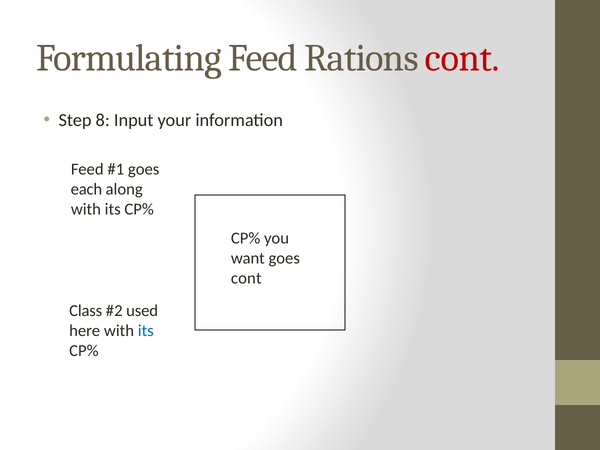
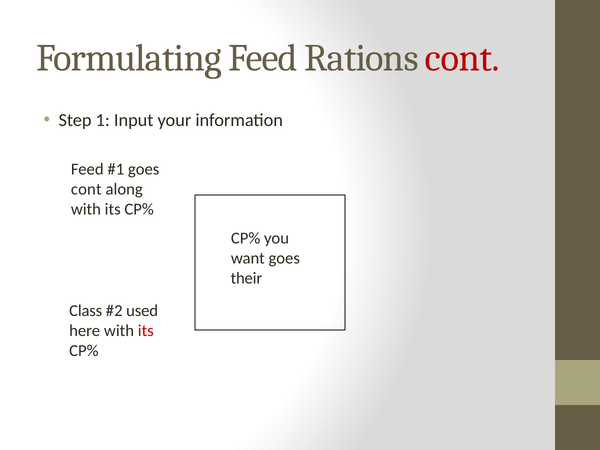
8: 8 -> 1
each at (86, 189): each -> cont
cont at (246, 278): cont -> their
its at (146, 331) colour: blue -> red
